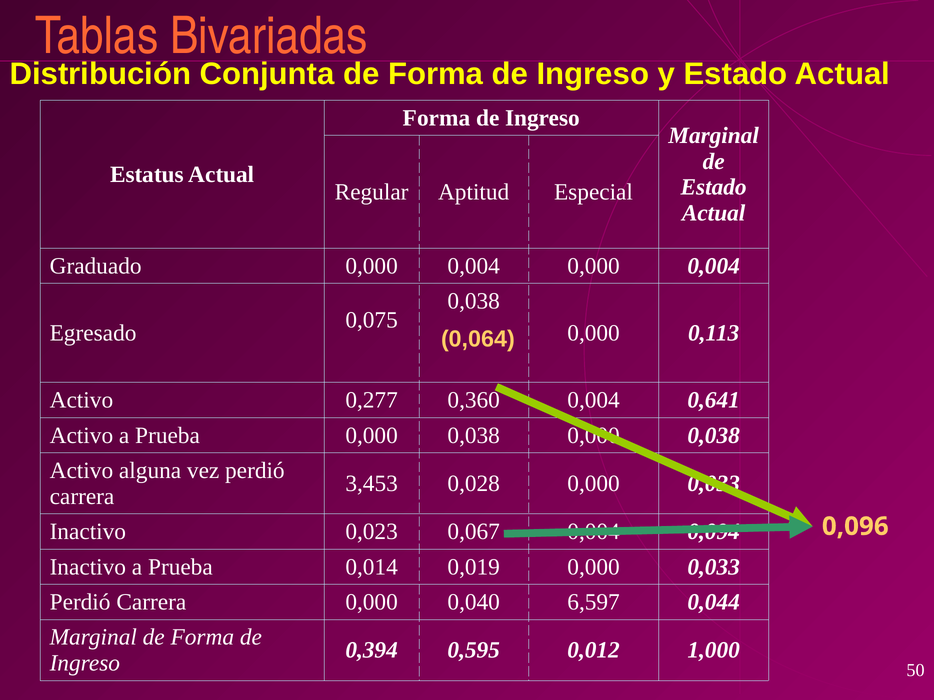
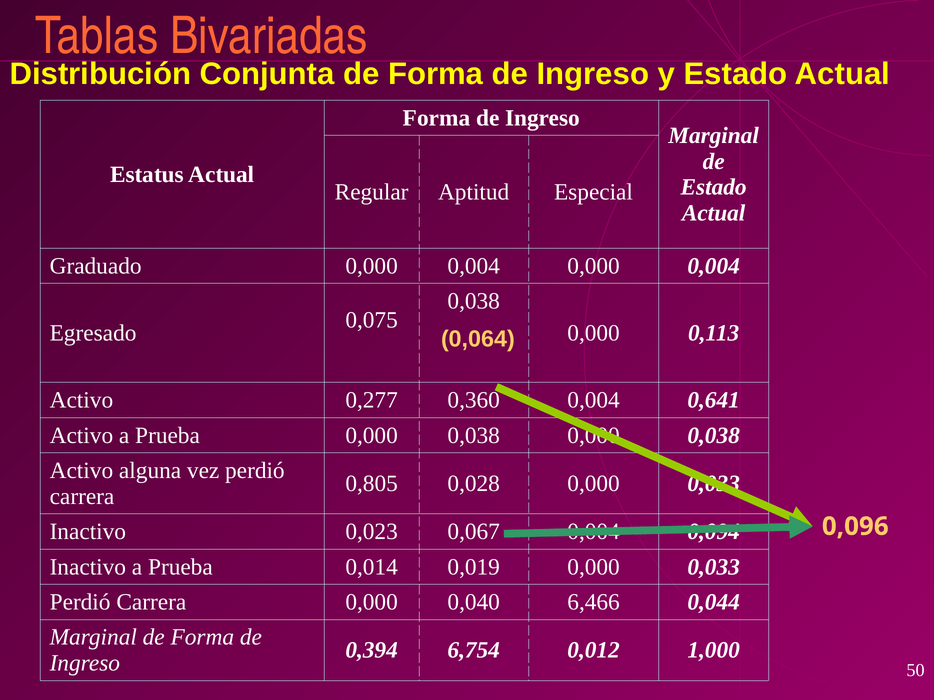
3,453: 3,453 -> 0,805
6,597: 6,597 -> 6,466
0,595: 0,595 -> 6,754
